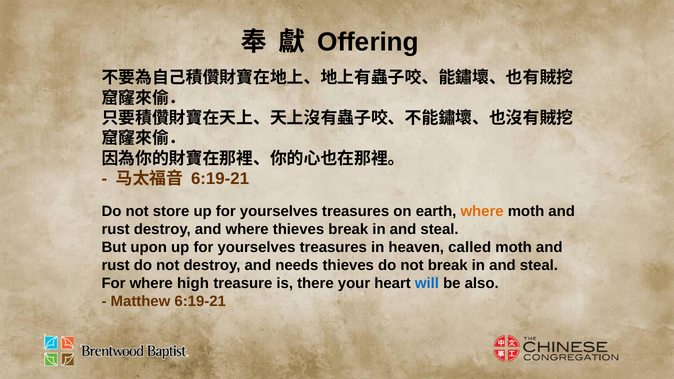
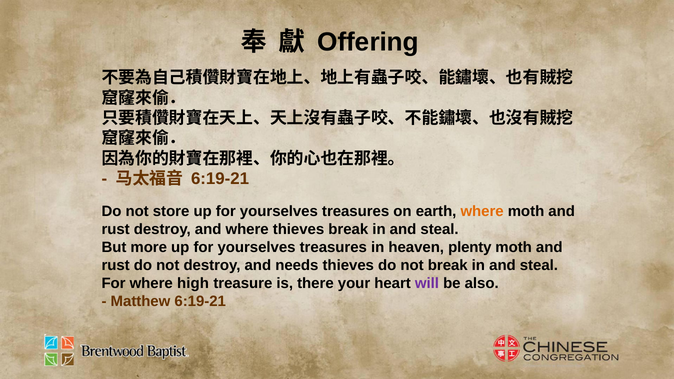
upon: upon -> more
called: called -> plenty
will colour: blue -> purple
